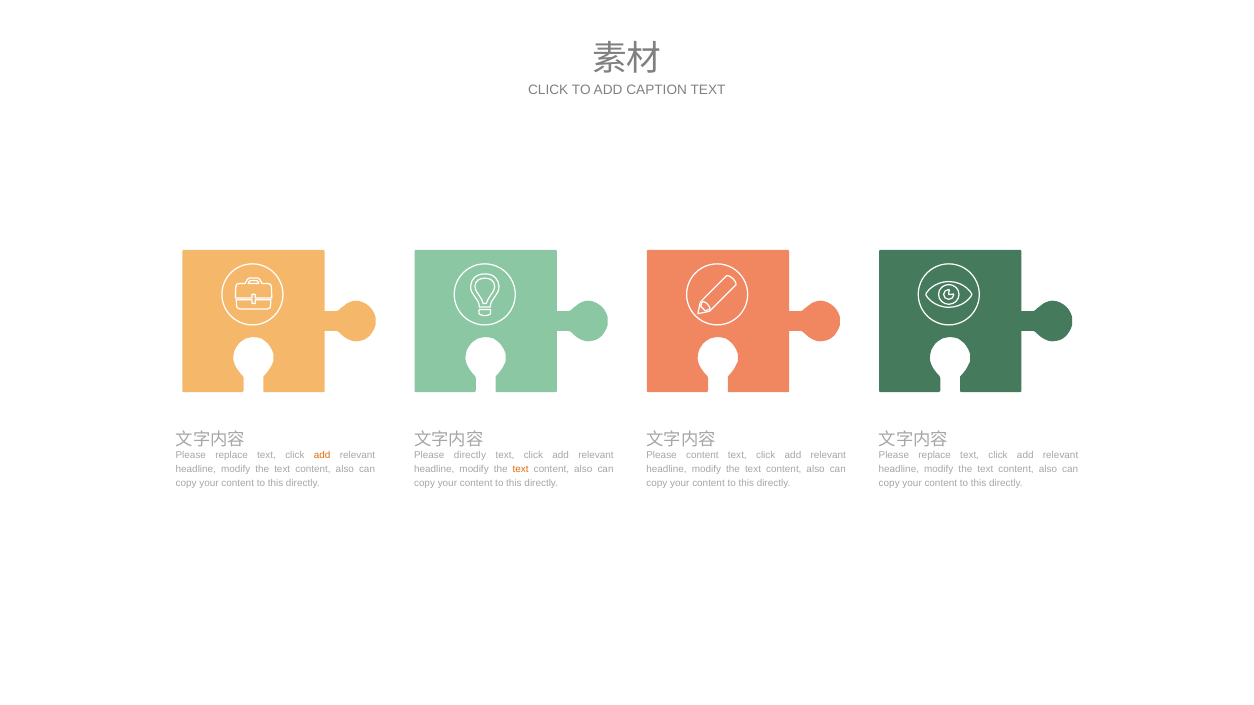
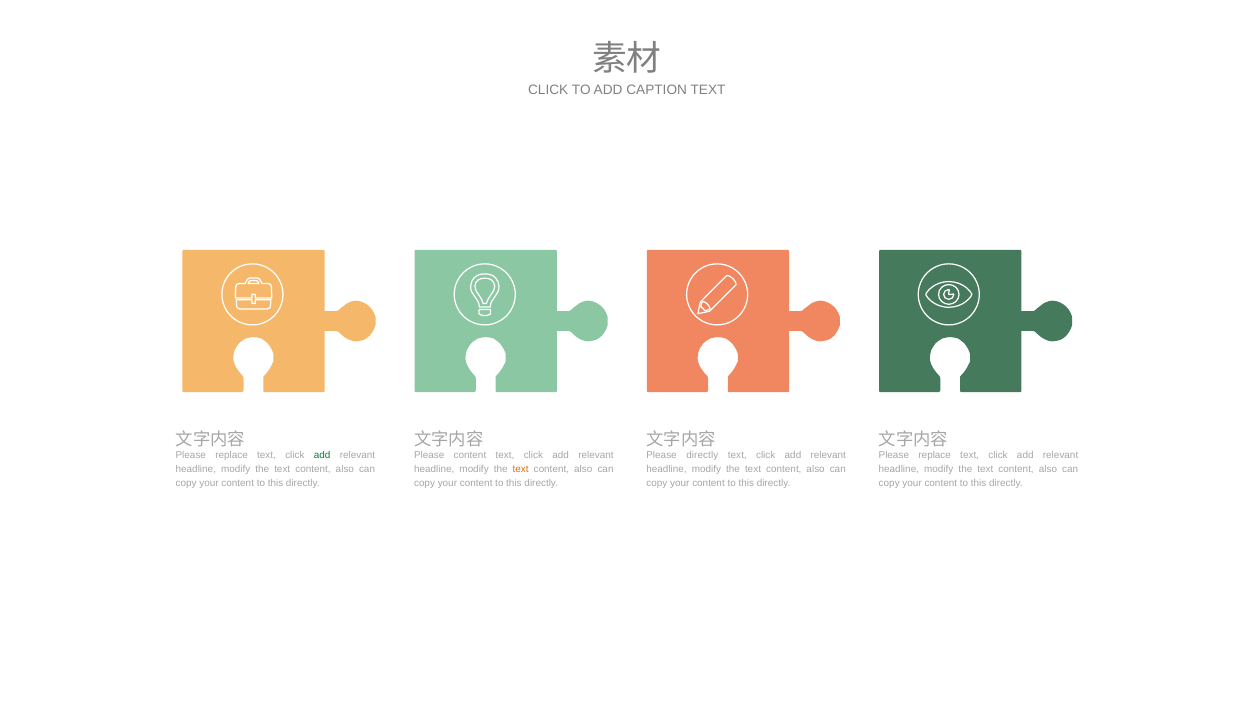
add at (322, 455) colour: orange -> green
Please directly: directly -> content
Please content: content -> directly
